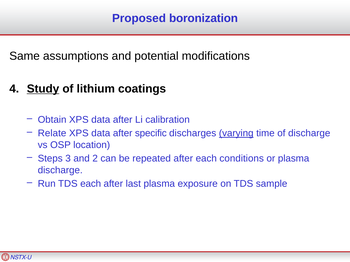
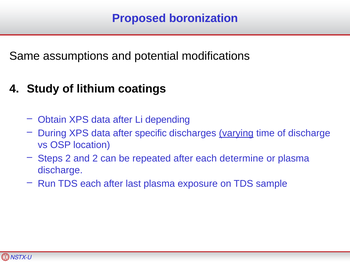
Study underline: present -> none
calibration: calibration -> depending
Relate: Relate -> During
Steps 3: 3 -> 2
conditions: conditions -> determine
